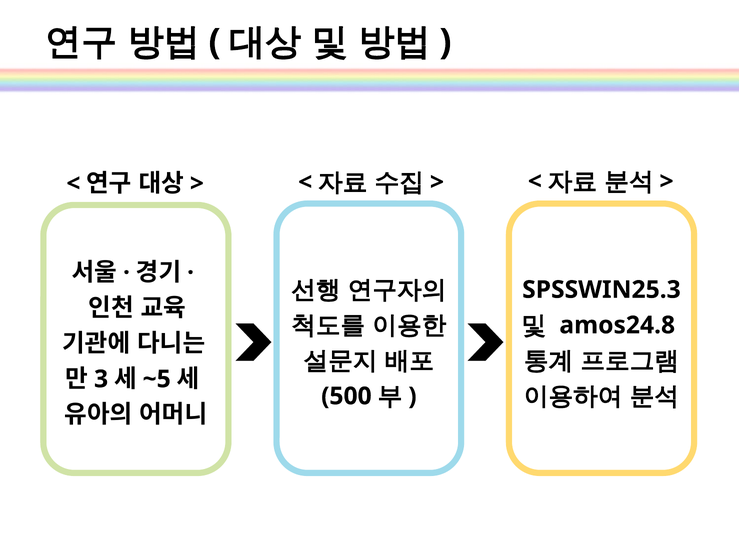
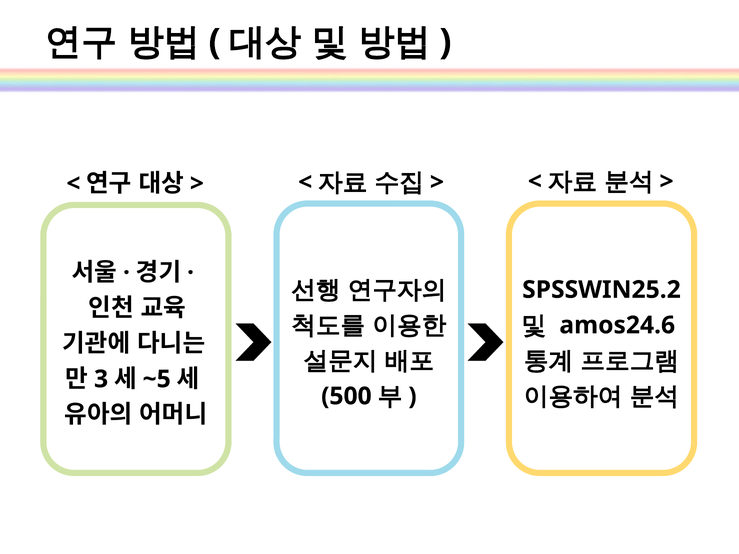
SPSSWIN25.3: SPSSWIN25.3 -> SPSSWIN25.2
amos24.8: amos24.8 -> amos24.6
